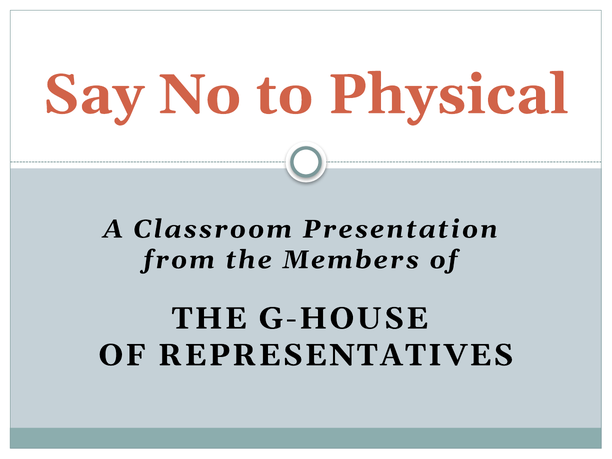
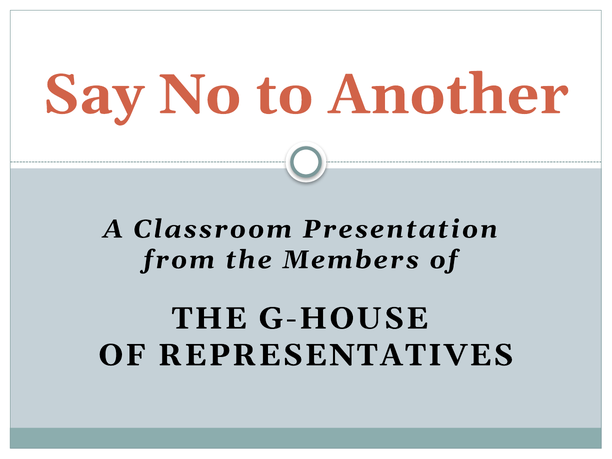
Physical: Physical -> Another
